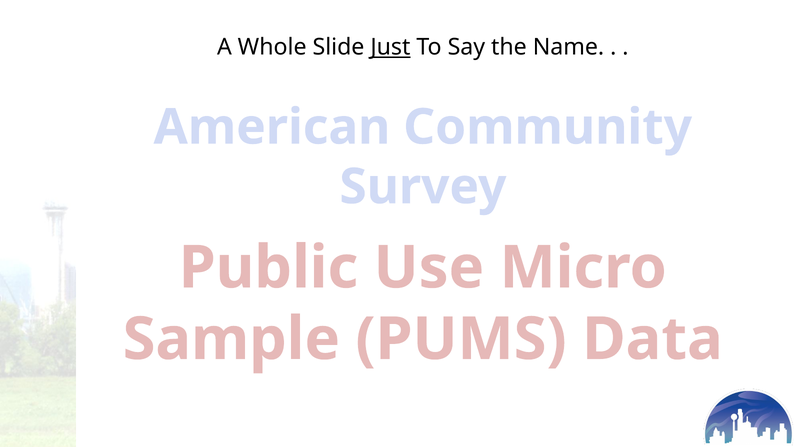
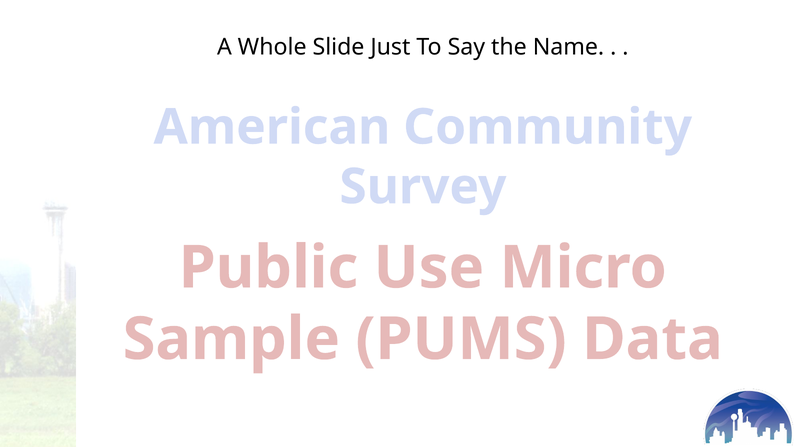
Just underline: present -> none
